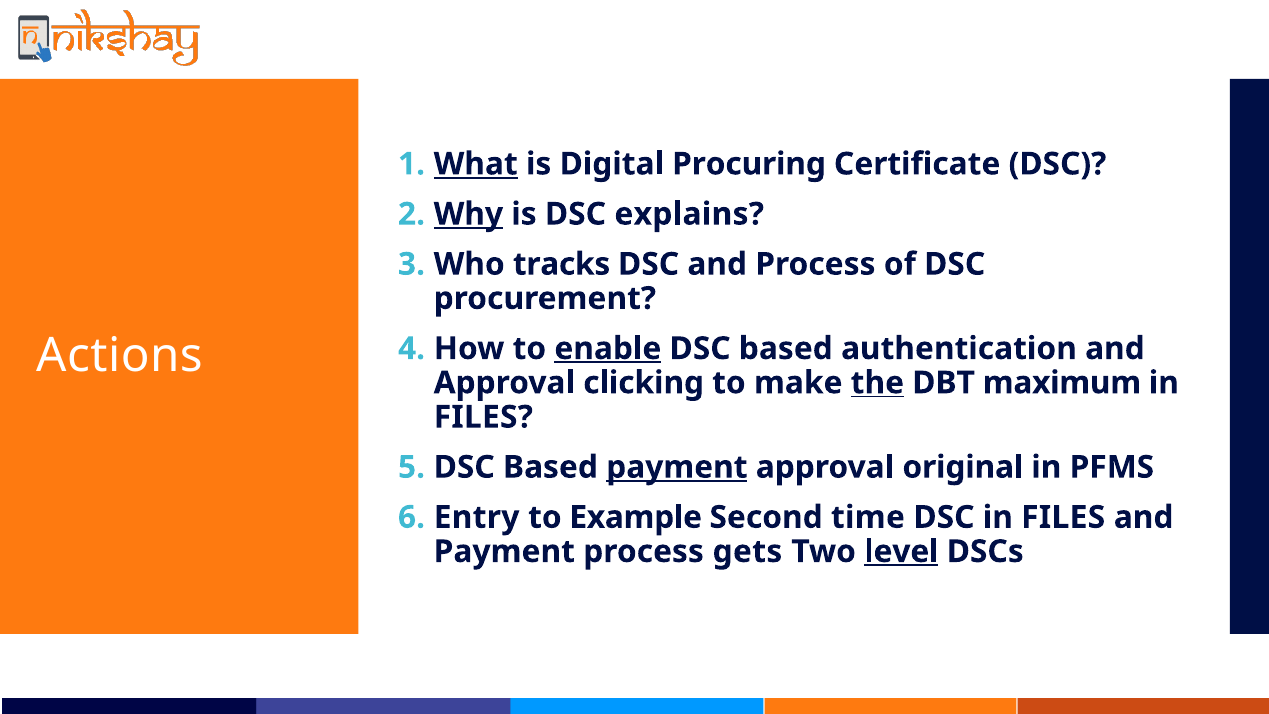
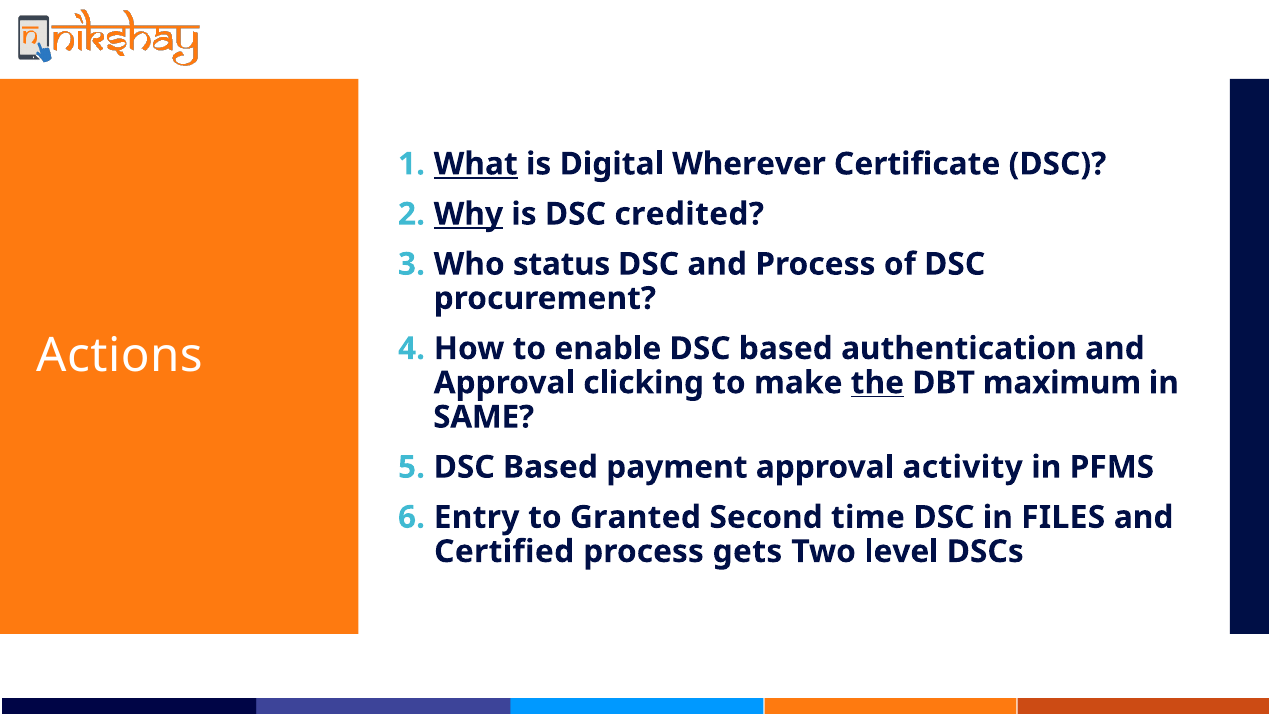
Procuring: Procuring -> Wherever
explains: explains -> credited
tracks: tracks -> status
enable underline: present -> none
FILES at (483, 417): FILES -> SAME
payment at (677, 467) underline: present -> none
original: original -> activity
Example: Example -> Granted
Payment at (504, 551): Payment -> Certified
level underline: present -> none
